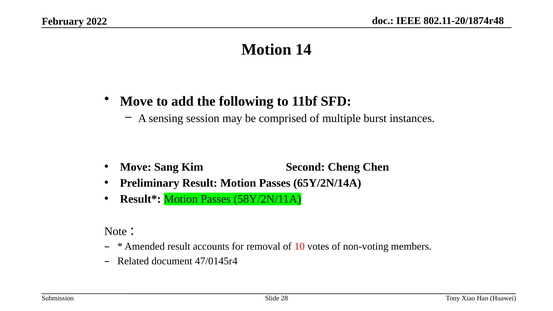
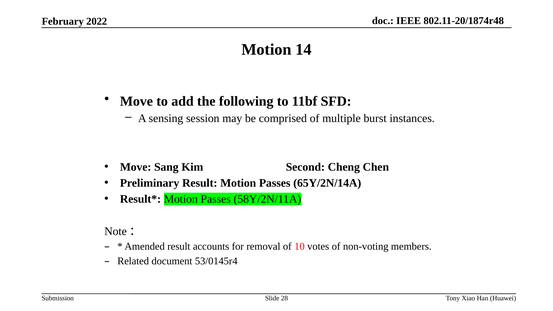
47/0145r4: 47/0145r4 -> 53/0145r4
